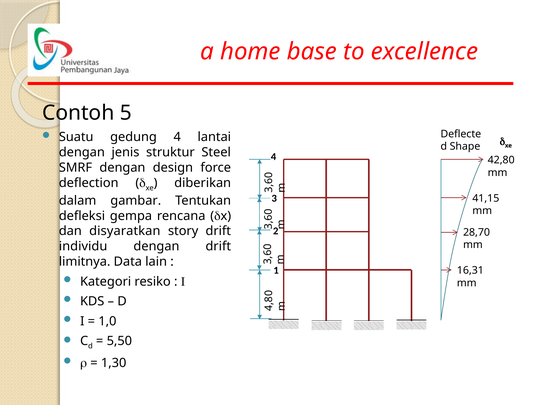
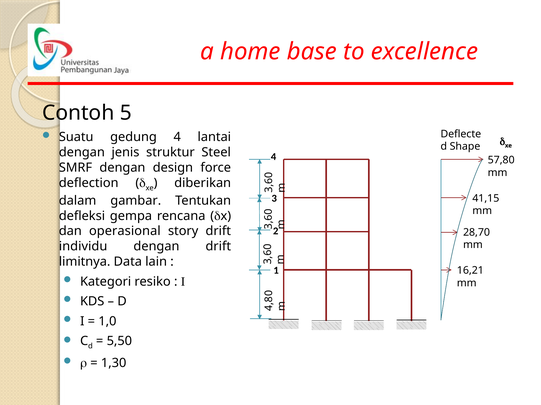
42,80: 42,80 -> 57,80
disyaratkan: disyaratkan -> operasional
16,31: 16,31 -> 16,21
